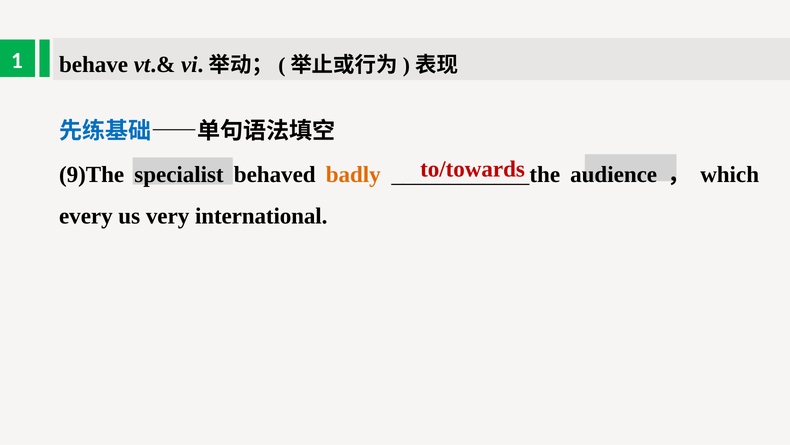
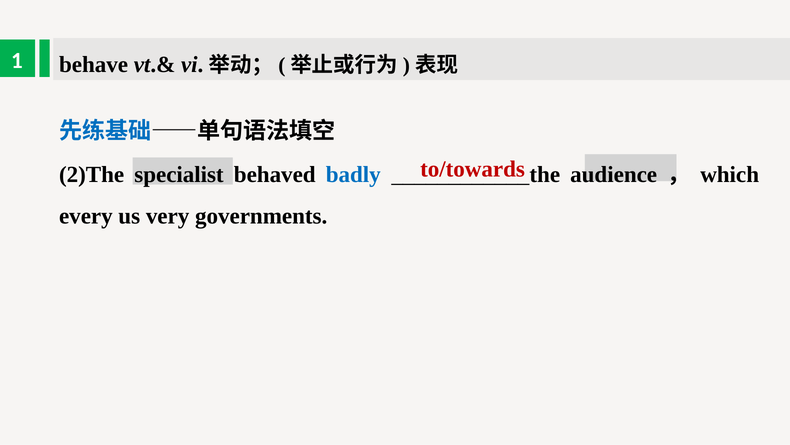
9)The: 9)The -> 2)The
badly colour: orange -> blue
international: international -> governments
